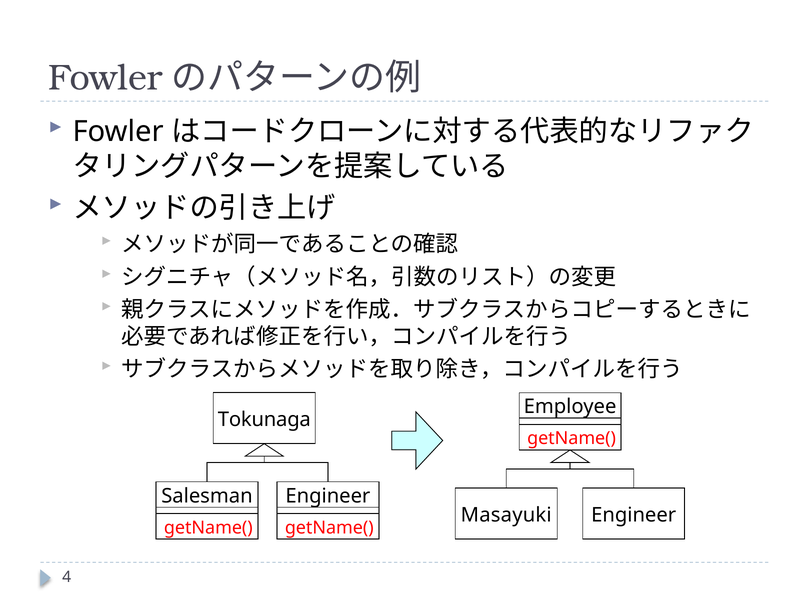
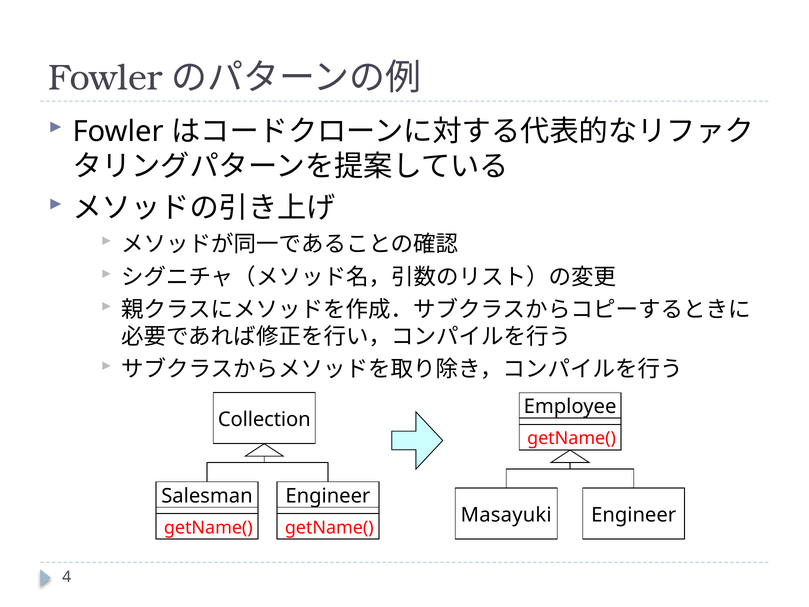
Tokunaga: Tokunaga -> Collection
